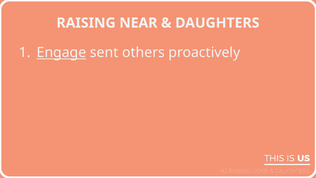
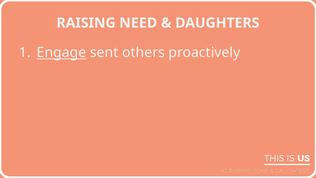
NEAR: NEAR -> NEED
